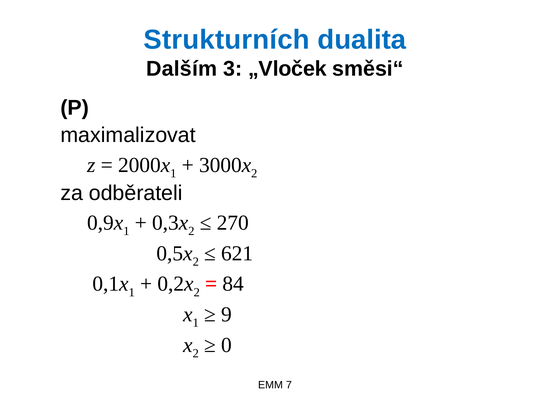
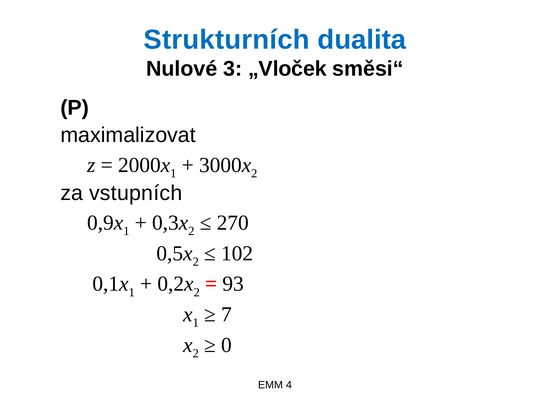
Dalším: Dalším -> Nulové
odběrateli: odběrateli -> vstupních
621: 621 -> 102
84: 84 -> 93
9: 9 -> 7
7: 7 -> 4
